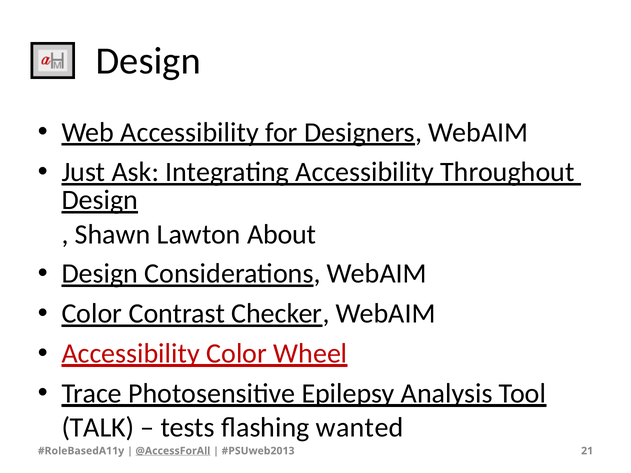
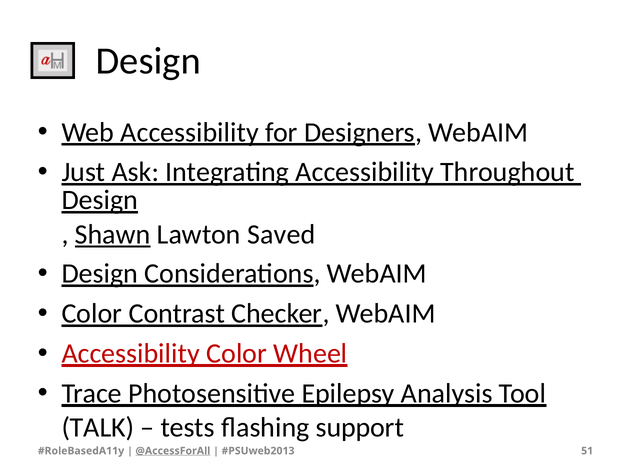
Shawn underline: none -> present
About: About -> Saved
wanted: wanted -> support
21: 21 -> 51
